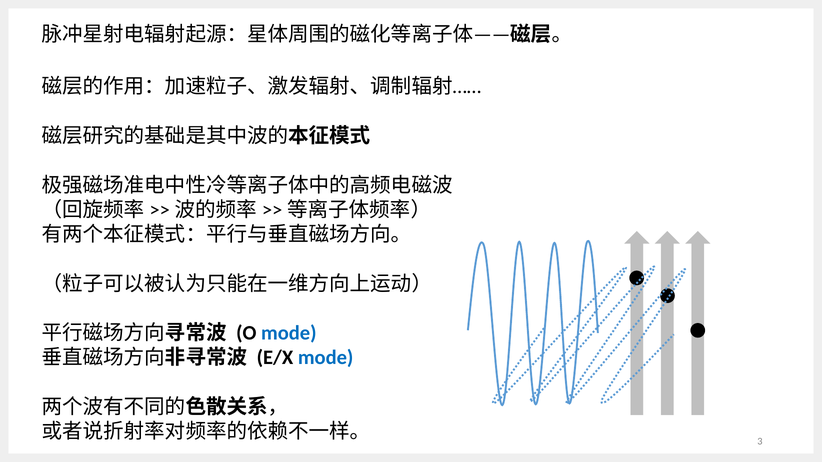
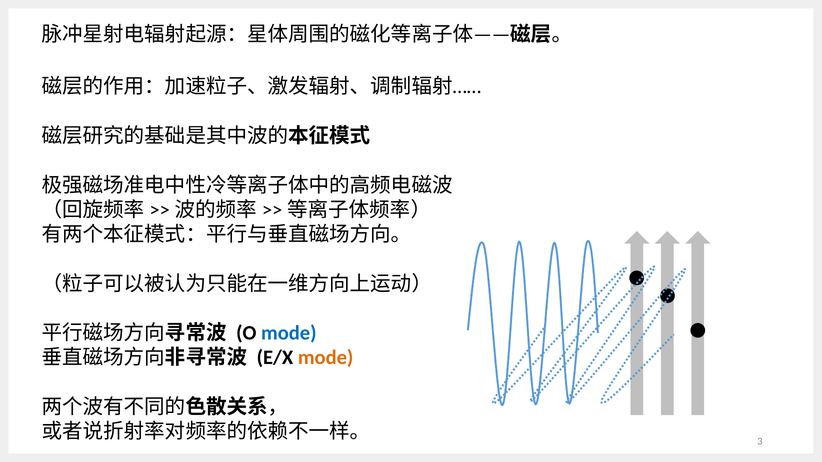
mode at (326, 358) colour: blue -> orange
